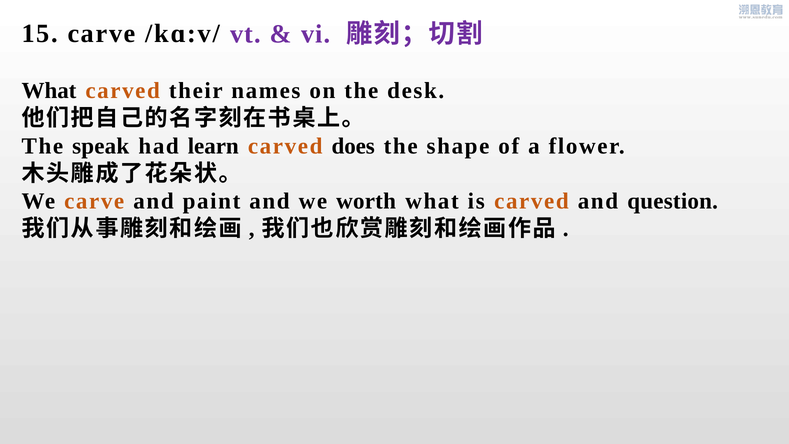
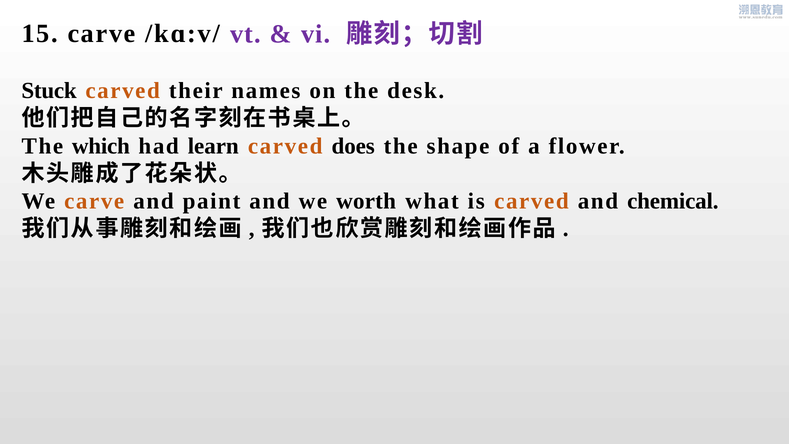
What at (49, 91): What -> Stuck
speak: speak -> which
question: question -> chemical
